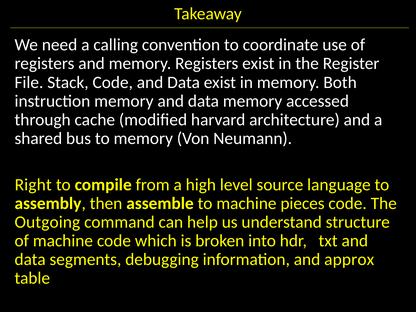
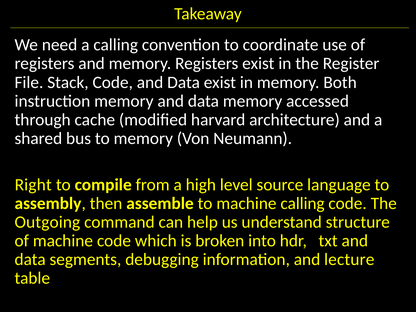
machine pieces: pieces -> calling
approx: approx -> lecture
